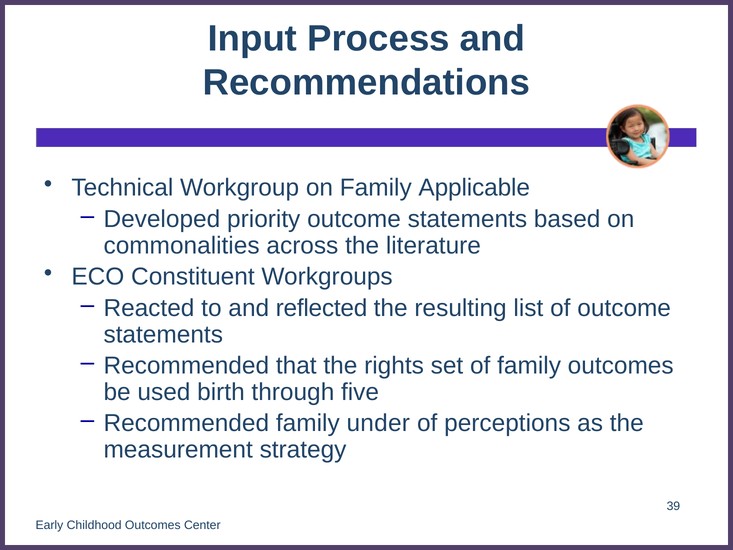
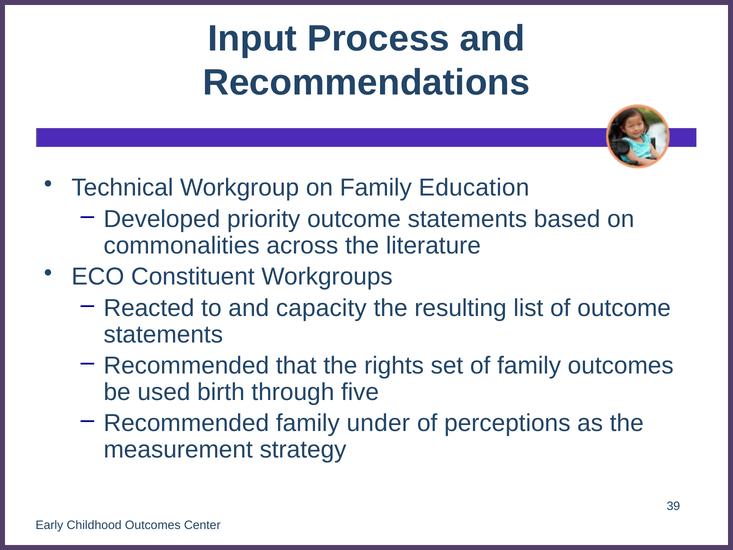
Applicable: Applicable -> Education
reflected: reflected -> capacity
